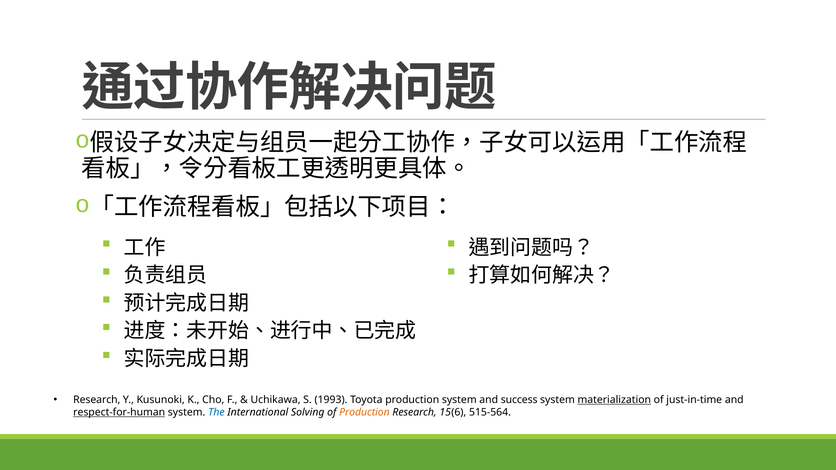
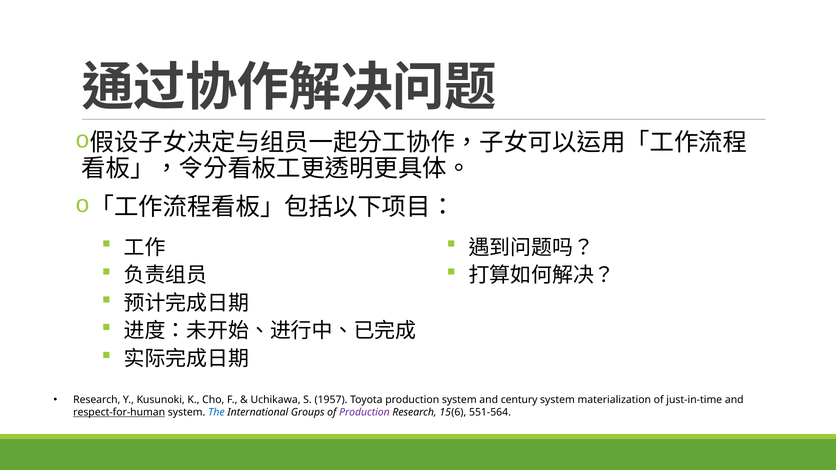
1993: 1993 -> 1957
success: success -> century
materialization underline: present -> none
Solving: Solving -> Groups
Production at (364, 413) colour: orange -> purple
515-564: 515-564 -> 551-564
